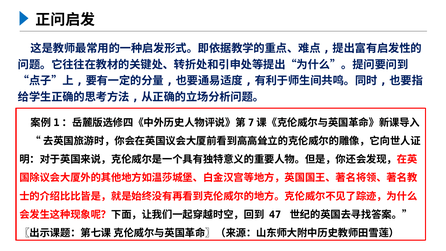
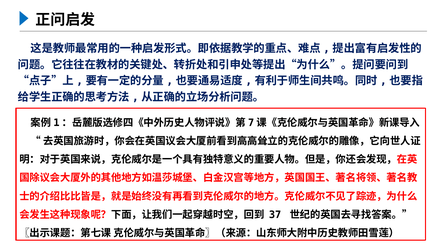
47: 47 -> 37
